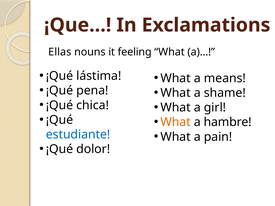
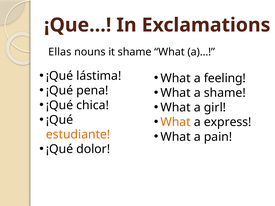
it feeling: feeling -> shame
means: means -> feeling
hambre: hambre -> express
estudiante colour: blue -> orange
